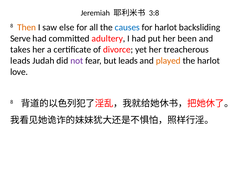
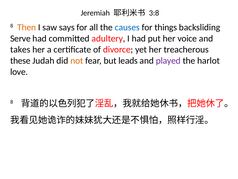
else: else -> says
for harlot: harlot -> things
been: been -> voice
leads at (20, 61): leads -> these
not colour: purple -> orange
played colour: orange -> purple
